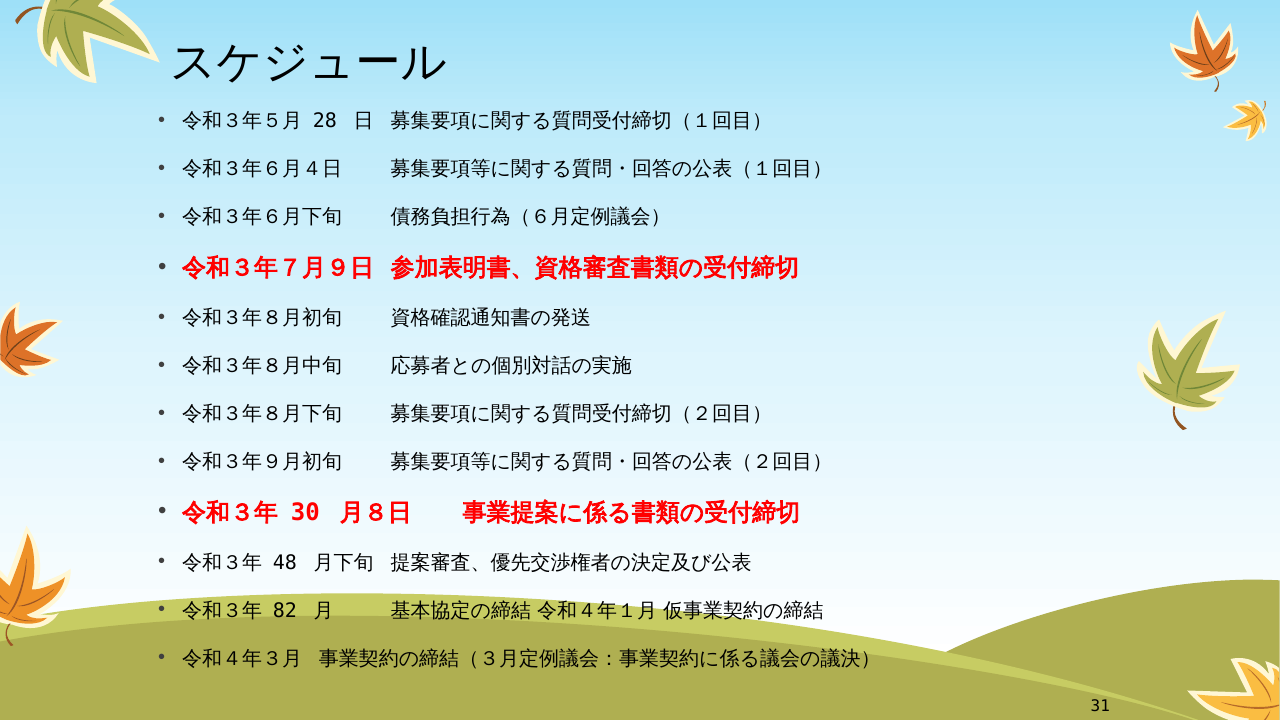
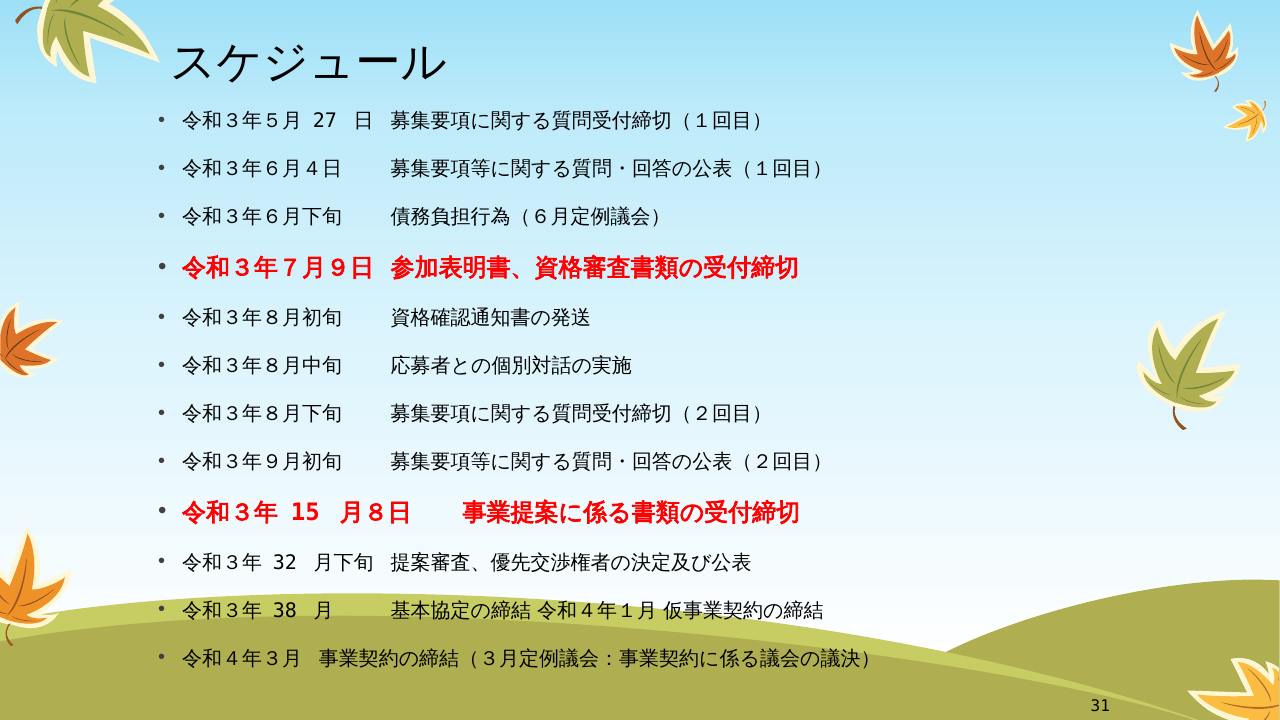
28: 28 -> 27
30: 30 -> 15
48: 48 -> 32
82: 82 -> 38
